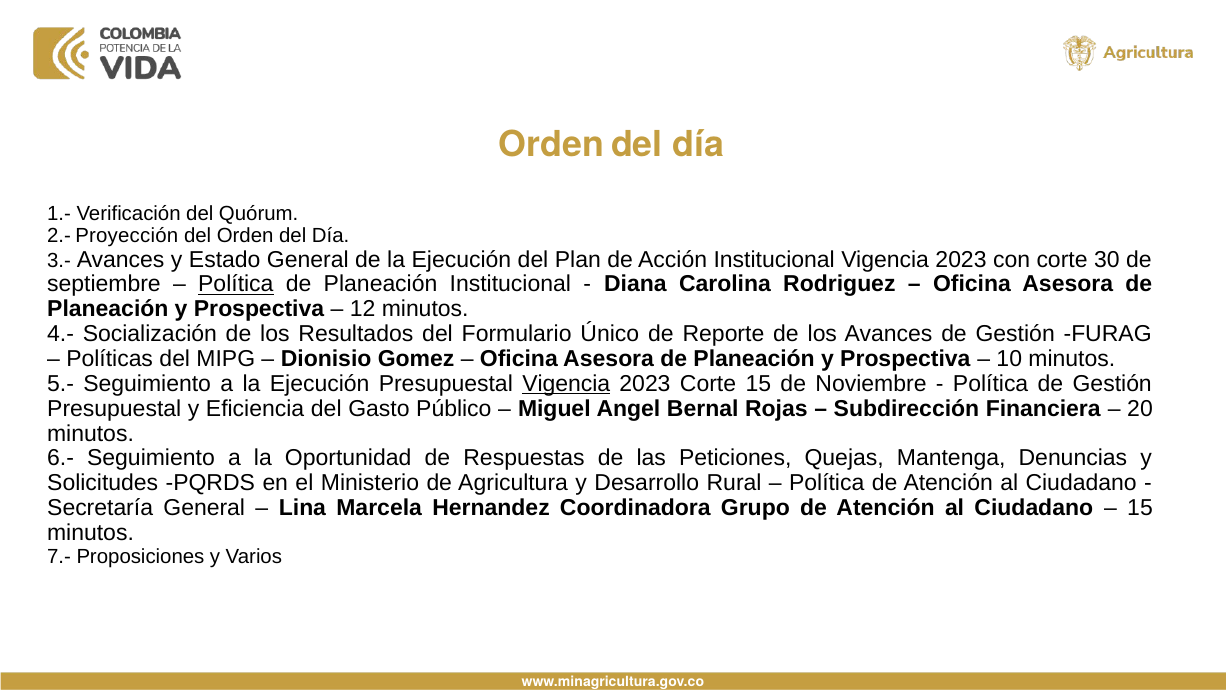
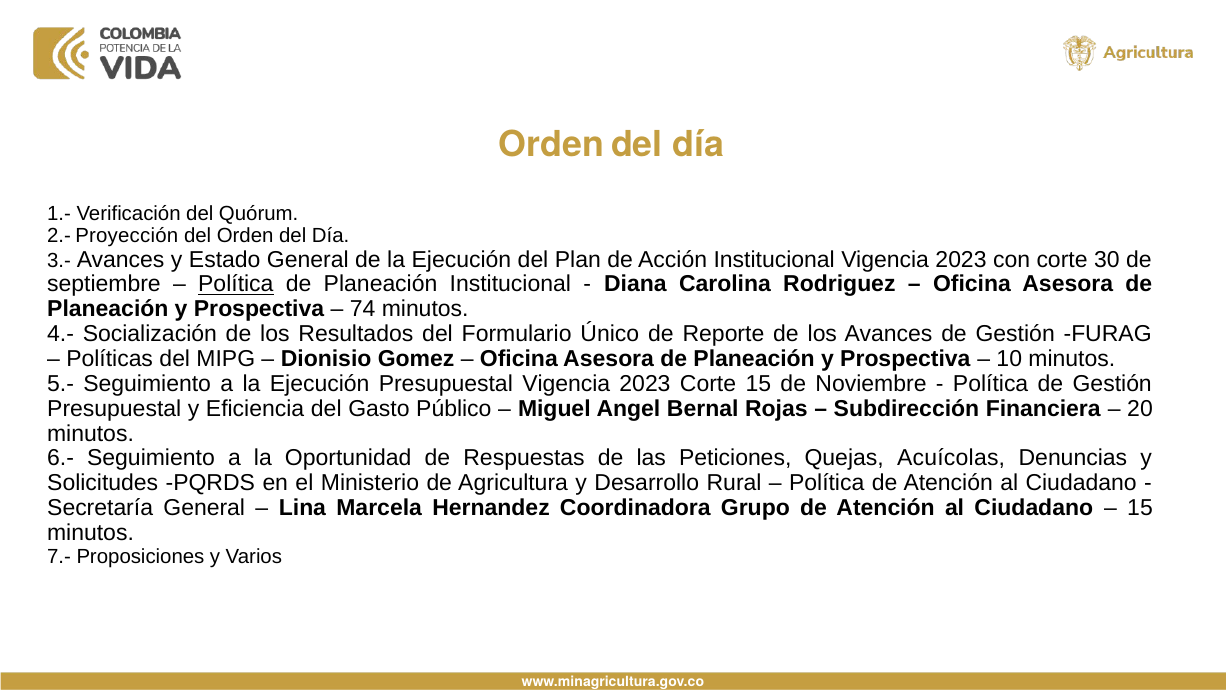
12: 12 -> 74
Vigencia at (566, 384) underline: present -> none
Mantenga: Mantenga -> Acuícolas
